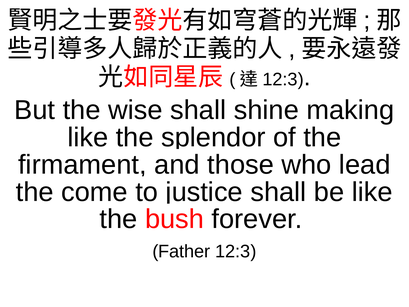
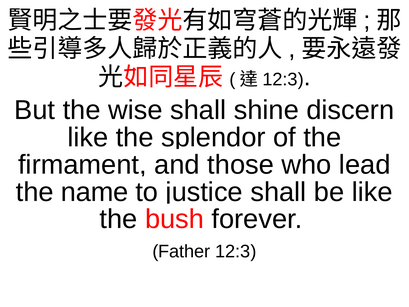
making: making -> discern
come: come -> name
